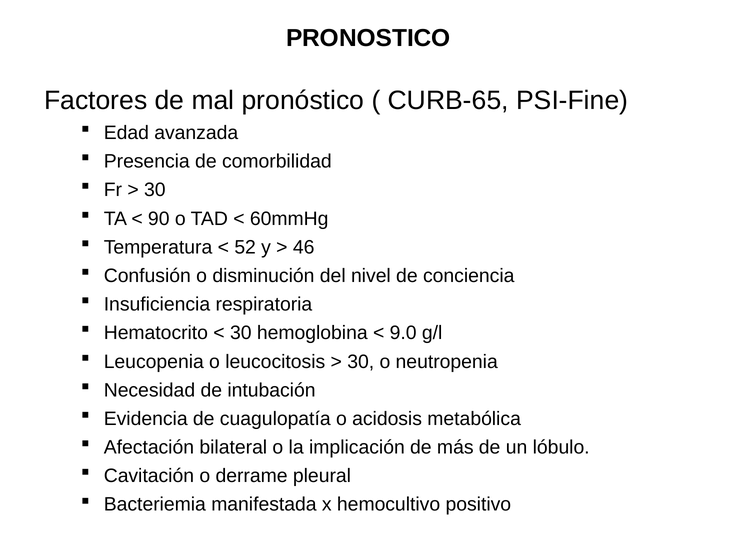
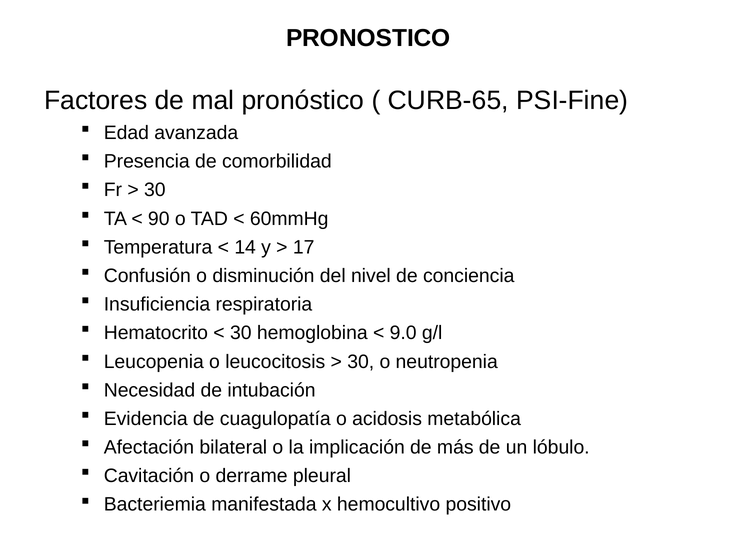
52: 52 -> 14
46: 46 -> 17
